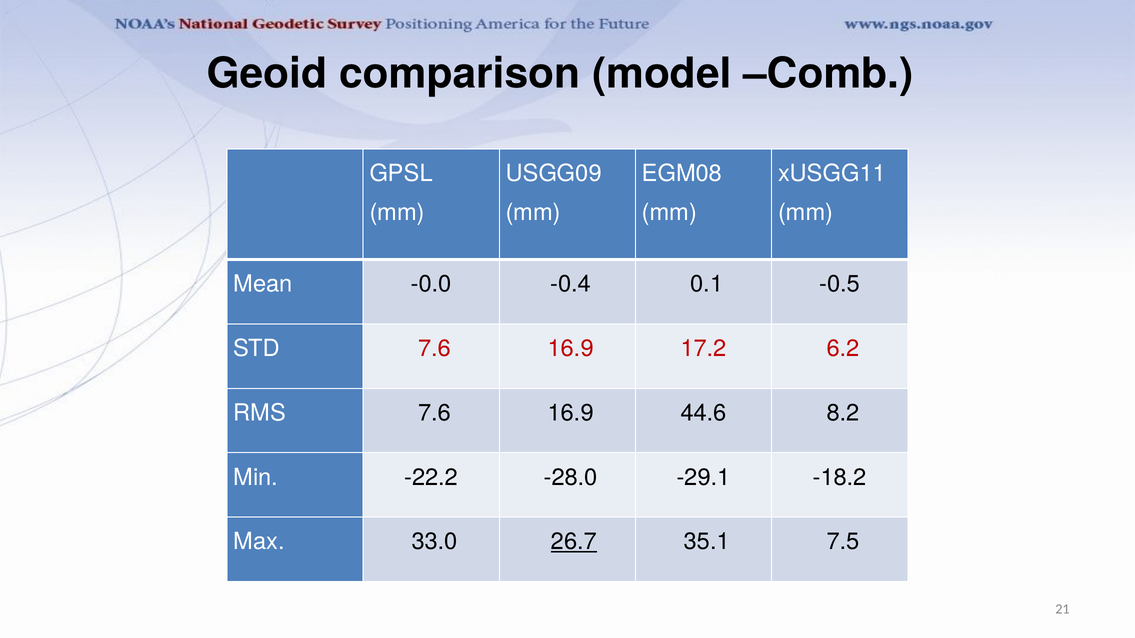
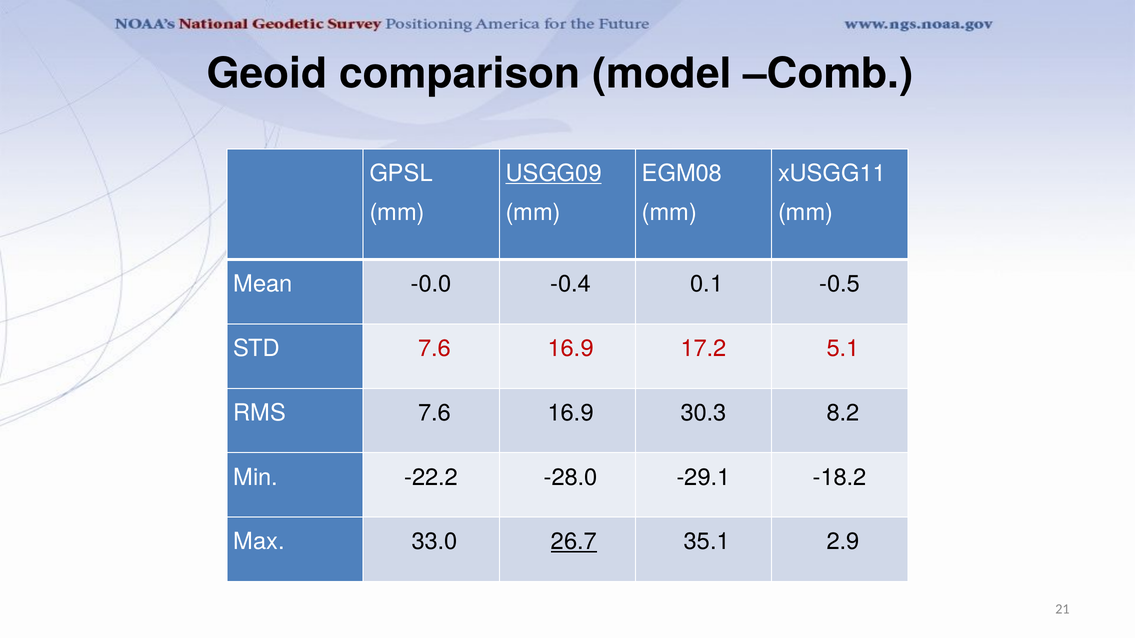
USGG09 underline: none -> present
6.2: 6.2 -> 5.1
44.6: 44.6 -> 30.3
7.5: 7.5 -> 2.9
